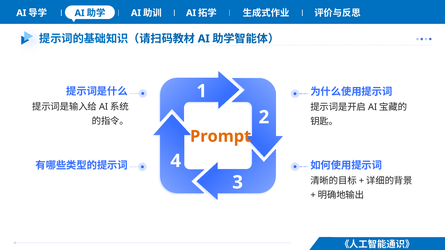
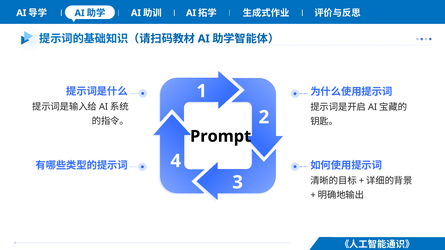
Prompt colour: orange -> black
